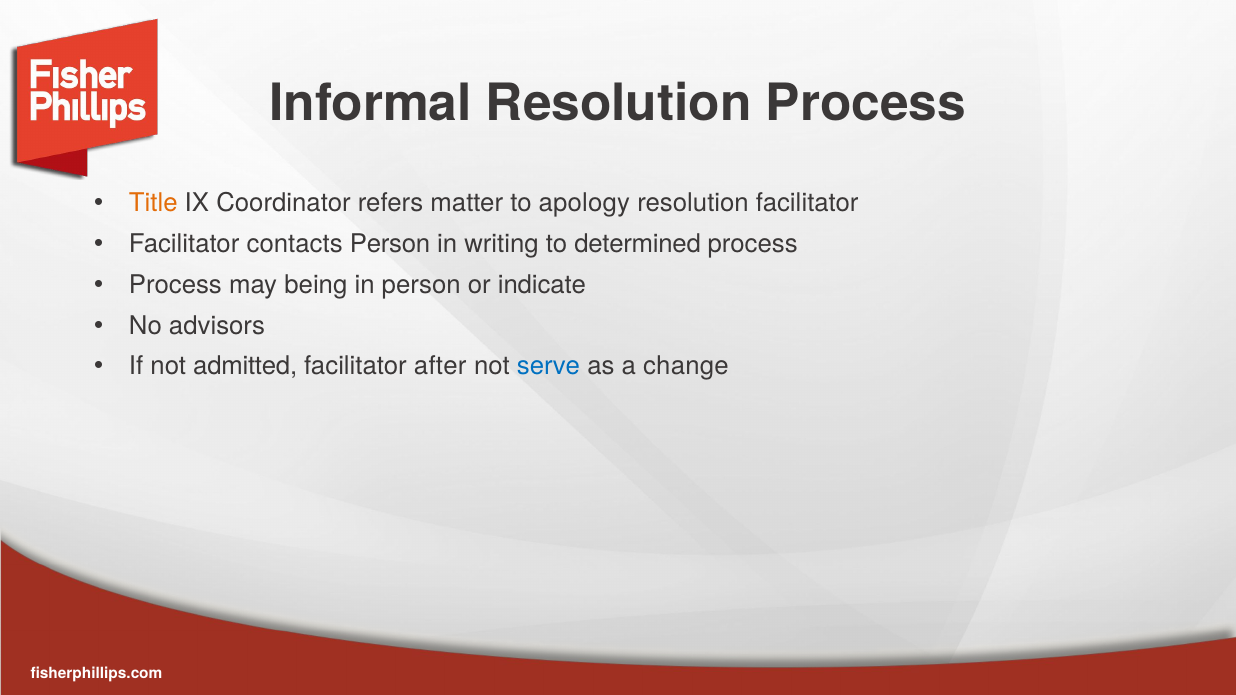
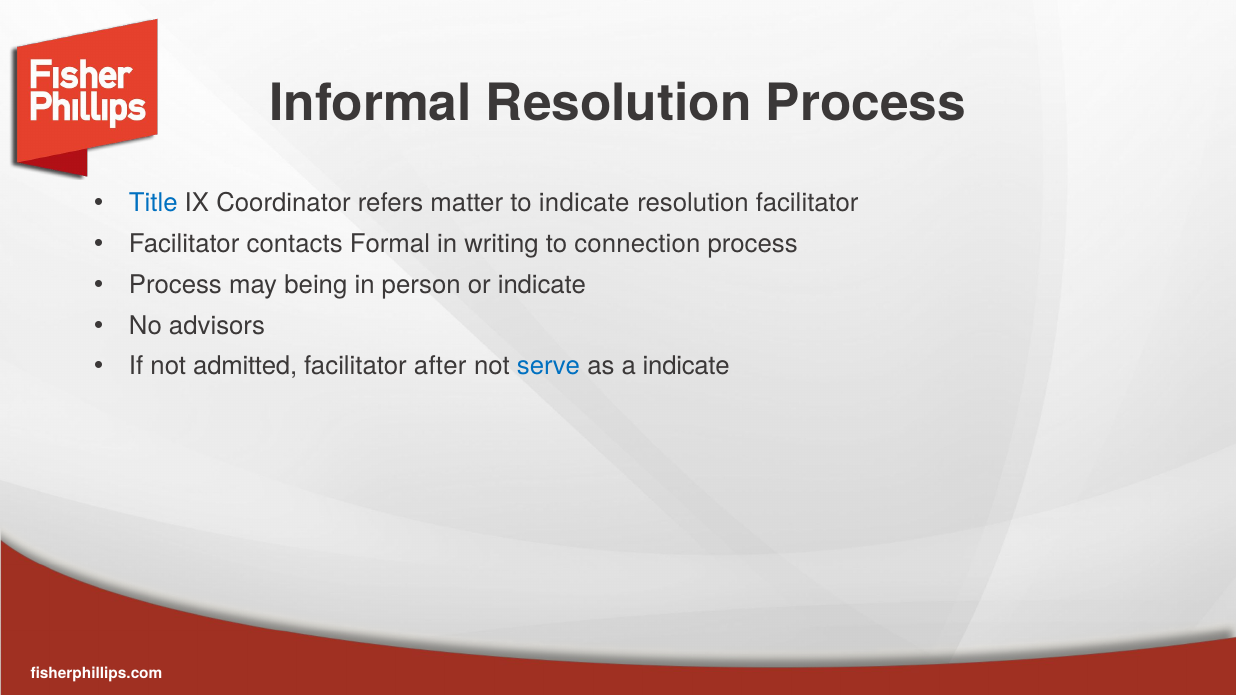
Title colour: orange -> blue
to apology: apology -> indicate
contacts Person: Person -> Formal
determined: determined -> connection
a change: change -> indicate
